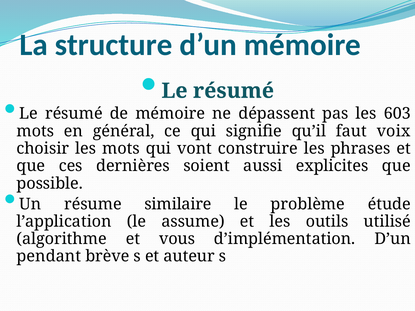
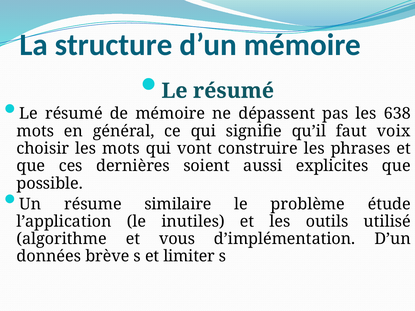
603: 603 -> 638
assume: assume -> inutiles
pendant: pendant -> données
auteur: auteur -> limiter
